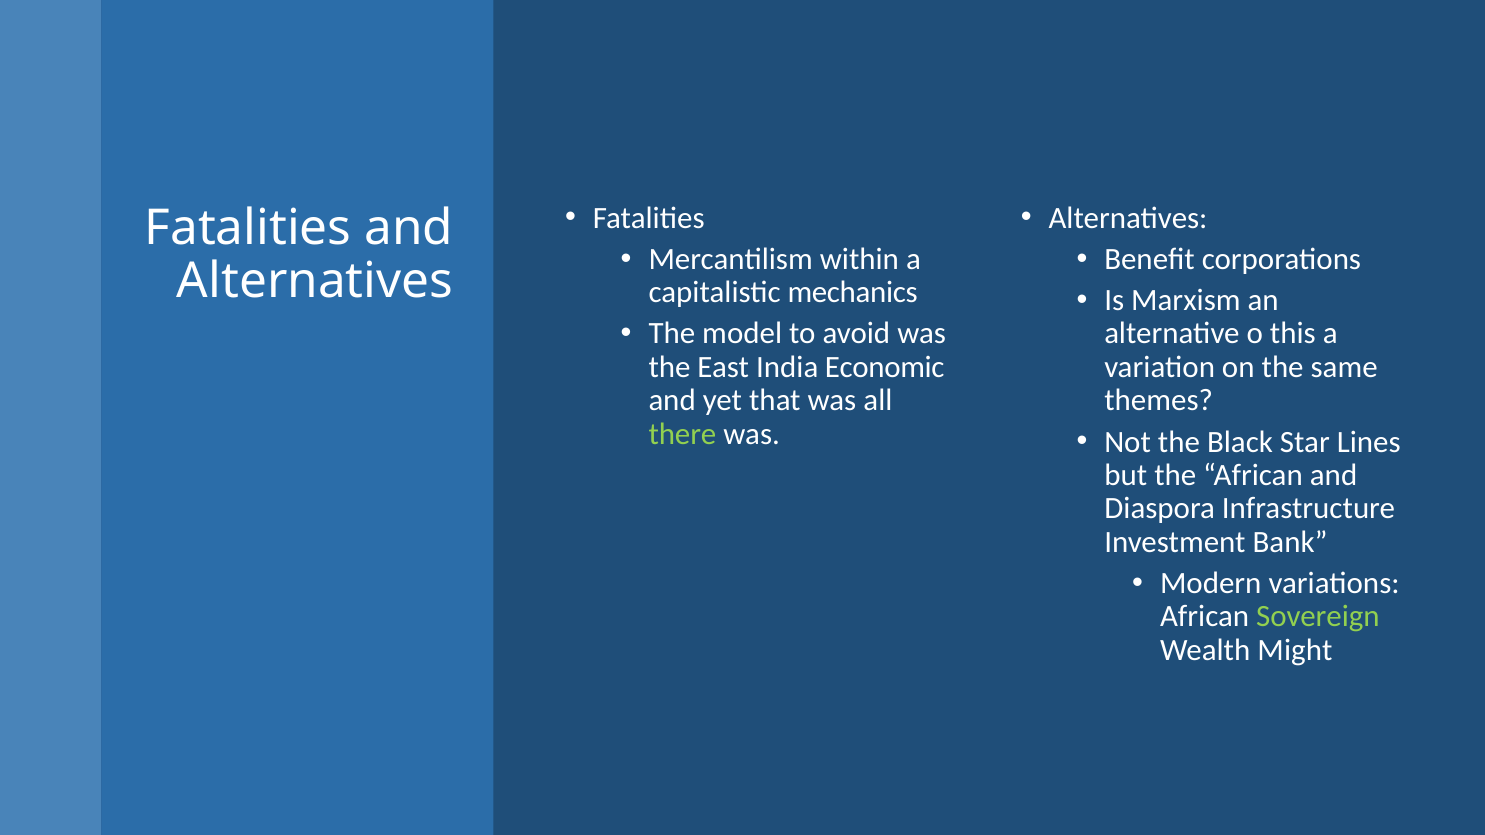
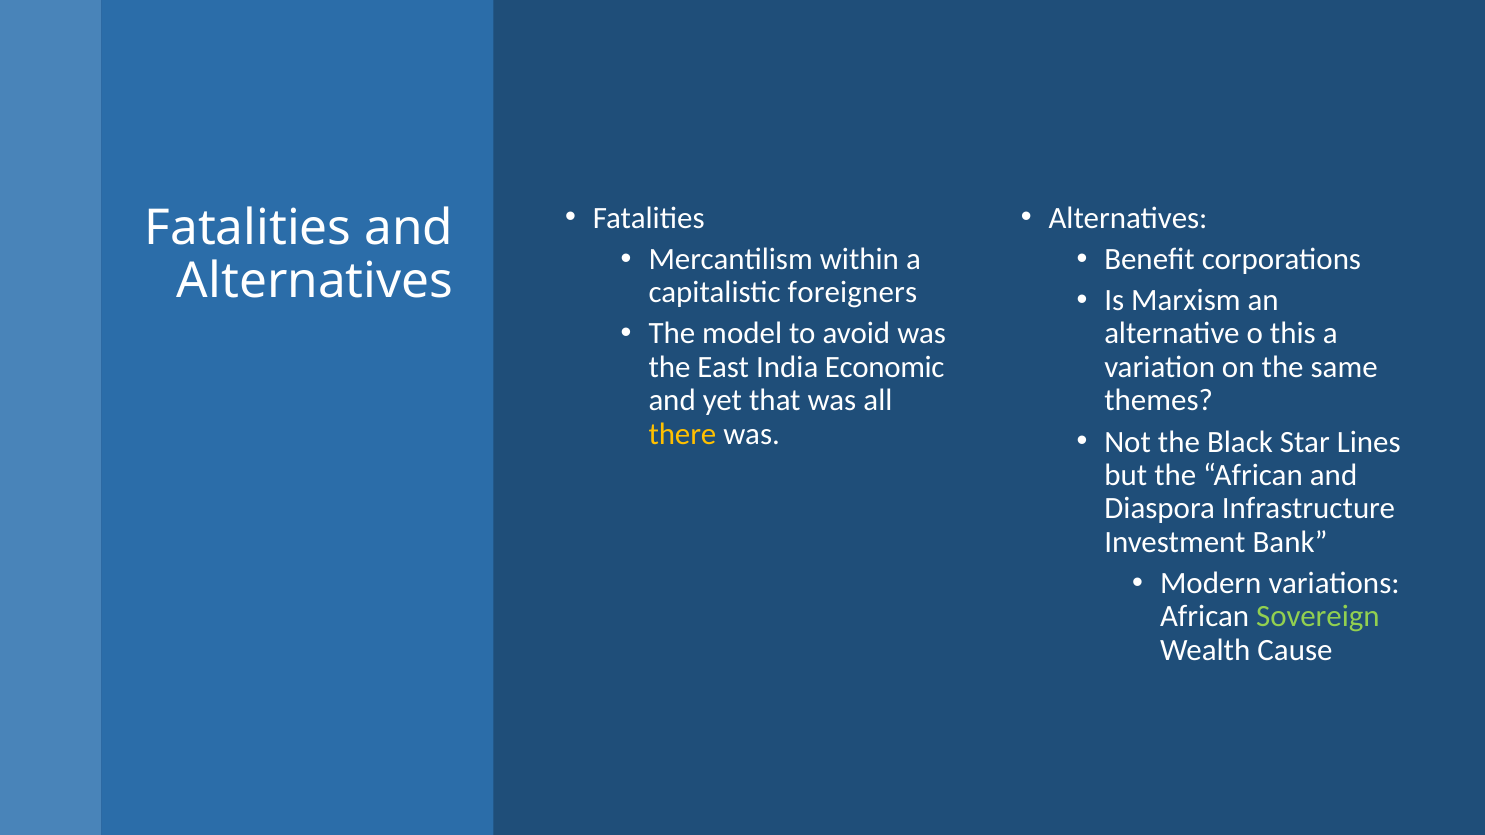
mechanics: mechanics -> foreigners
there colour: light green -> yellow
Might: Might -> Cause
